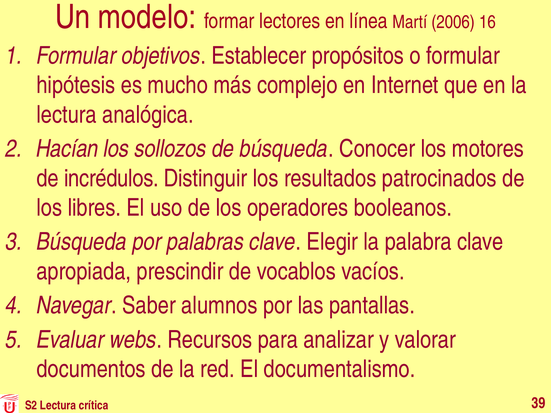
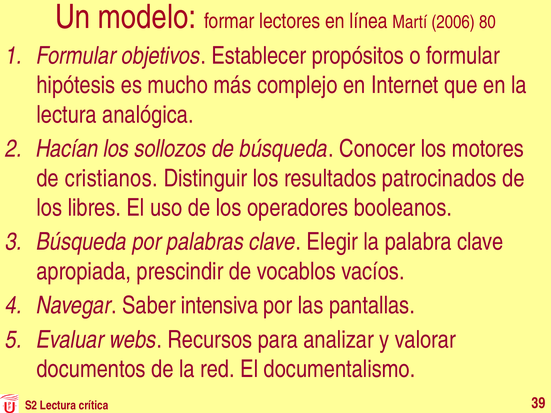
16: 16 -> 80
incrédulos: incrédulos -> cristianos
alumnos: alumnos -> intensiva
